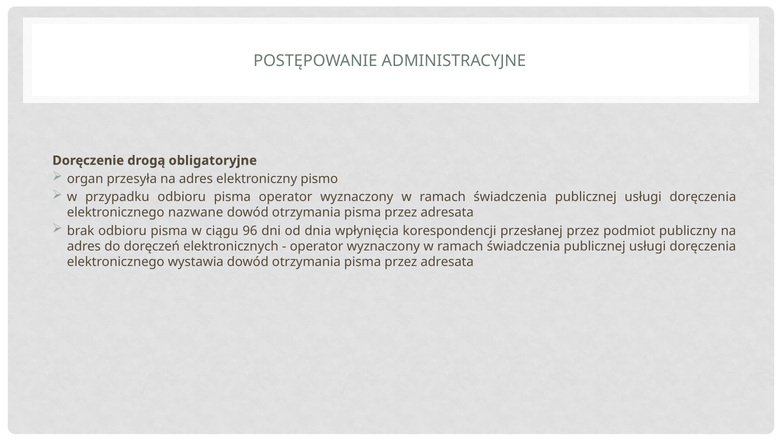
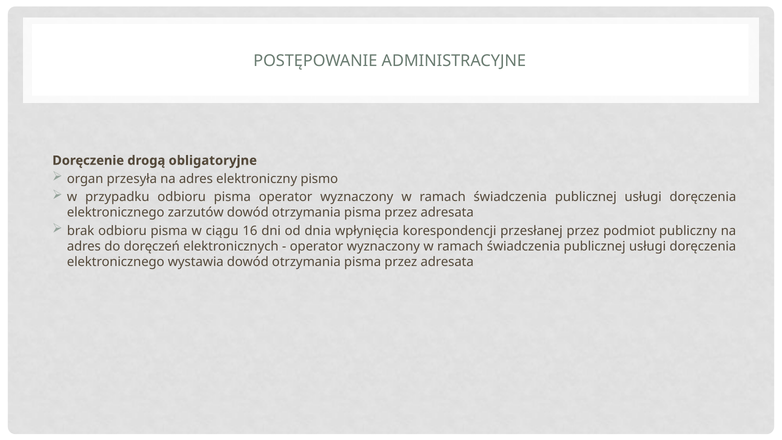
nazwane: nazwane -> zarzutów
96: 96 -> 16
